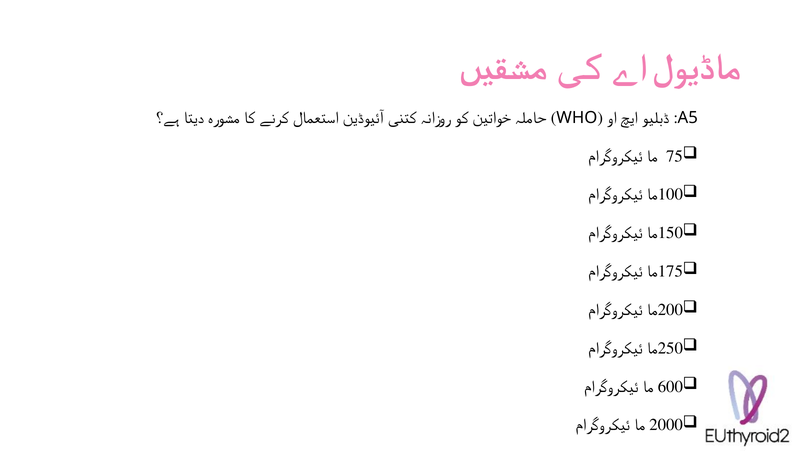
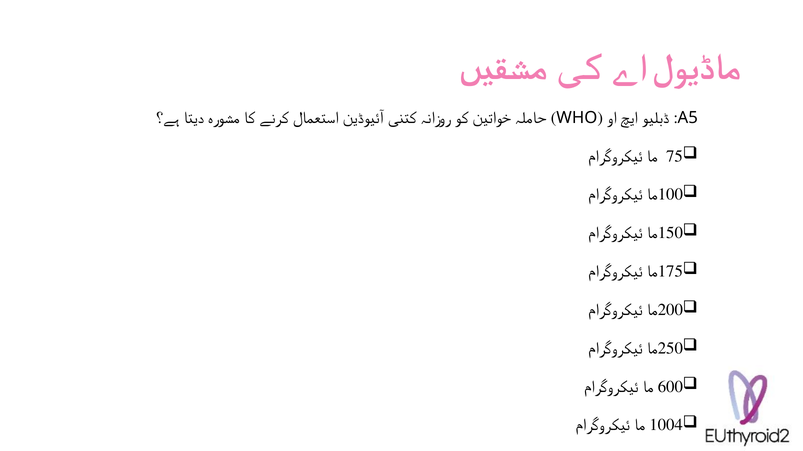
2000: 2000 -> 1004
